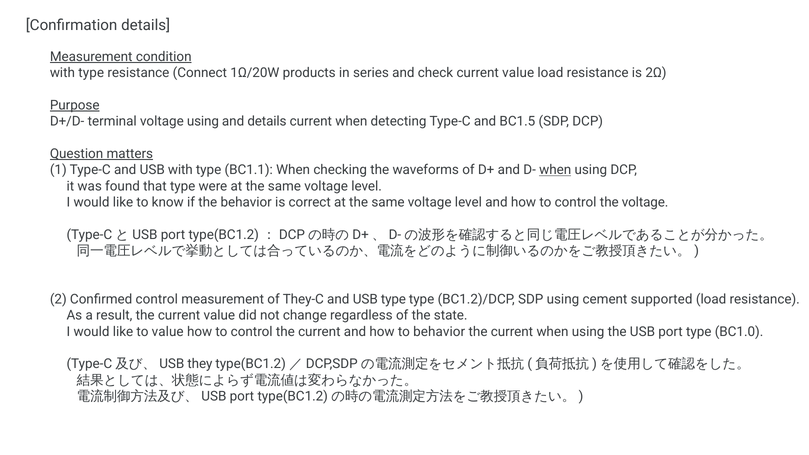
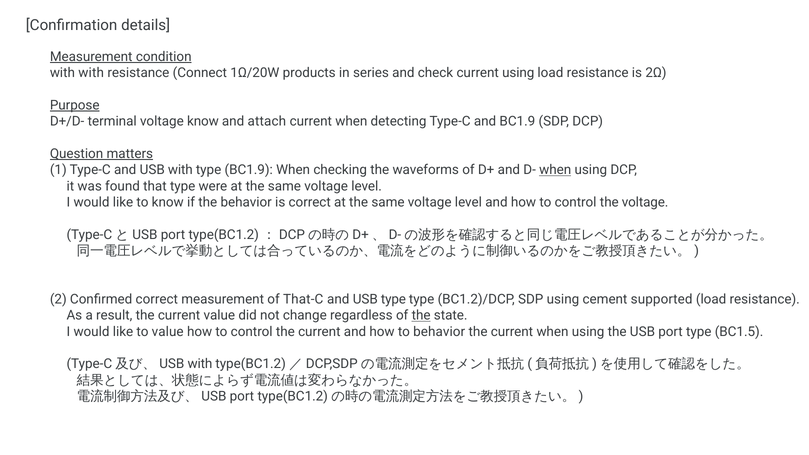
type at (91, 73): type -> with
check current value: value -> using
voltage using: using -> know
and details: details -> attach
and BC1.5: BC1.5 -> BC1.9
type BC1.1: BC1.1 -> BC1.9
Confirmed control: control -> correct
They-C: They-C -> That-C
the at (421, 315) underline: none -> present
BC1.0: BC1.0 -> BC1.5
they at (200, 364): they -> with
